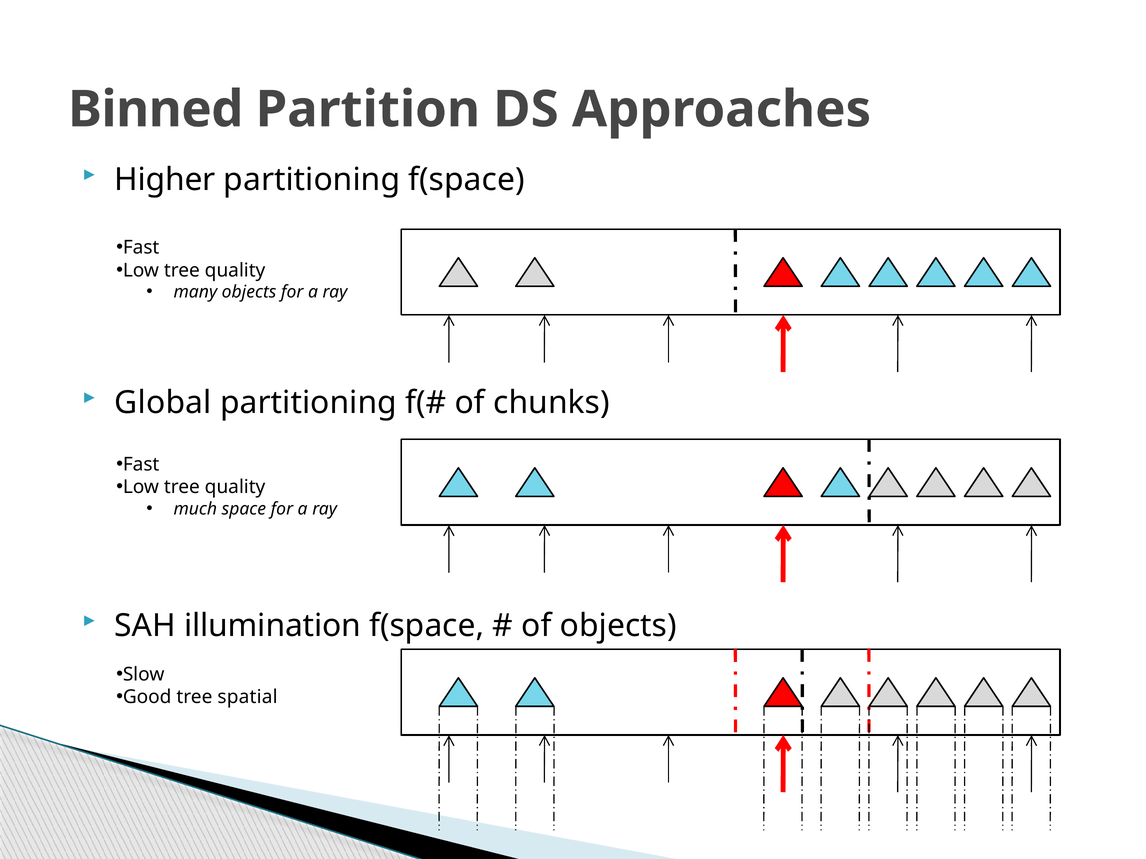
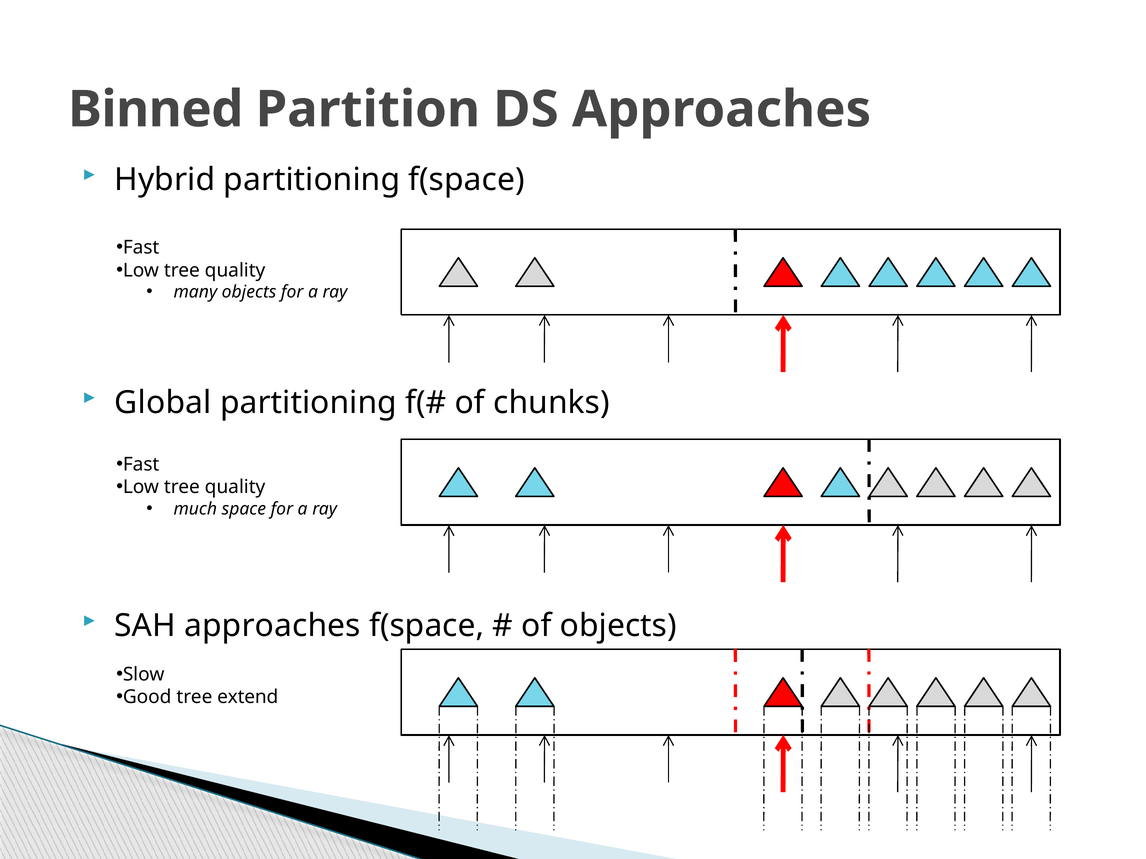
Higher: Higher -> Hybrid
SAH illumination: illumination -> approaches
spatial: spatial -> extend
